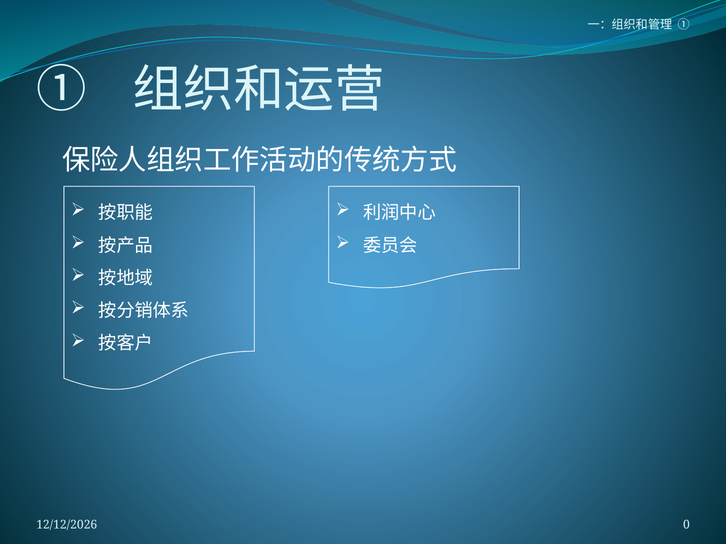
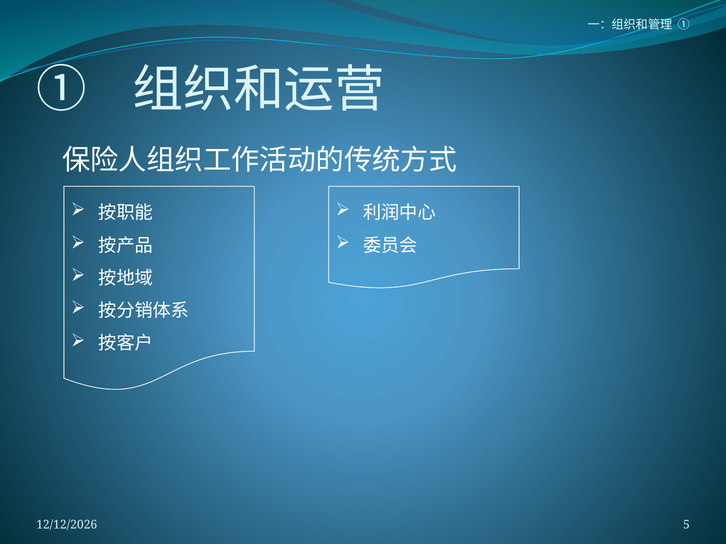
0: 0 -> 5
